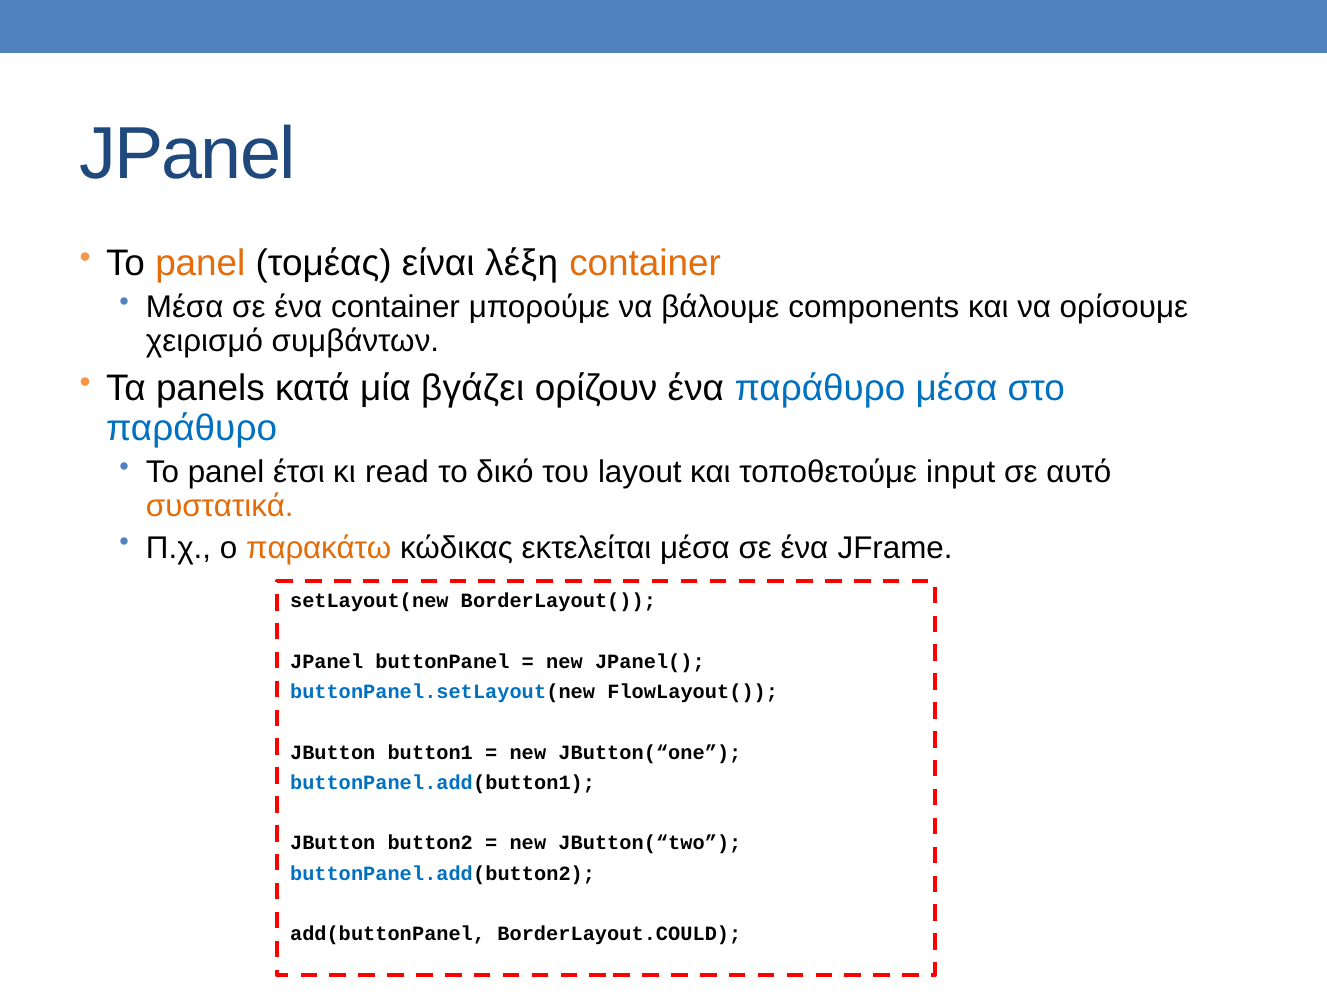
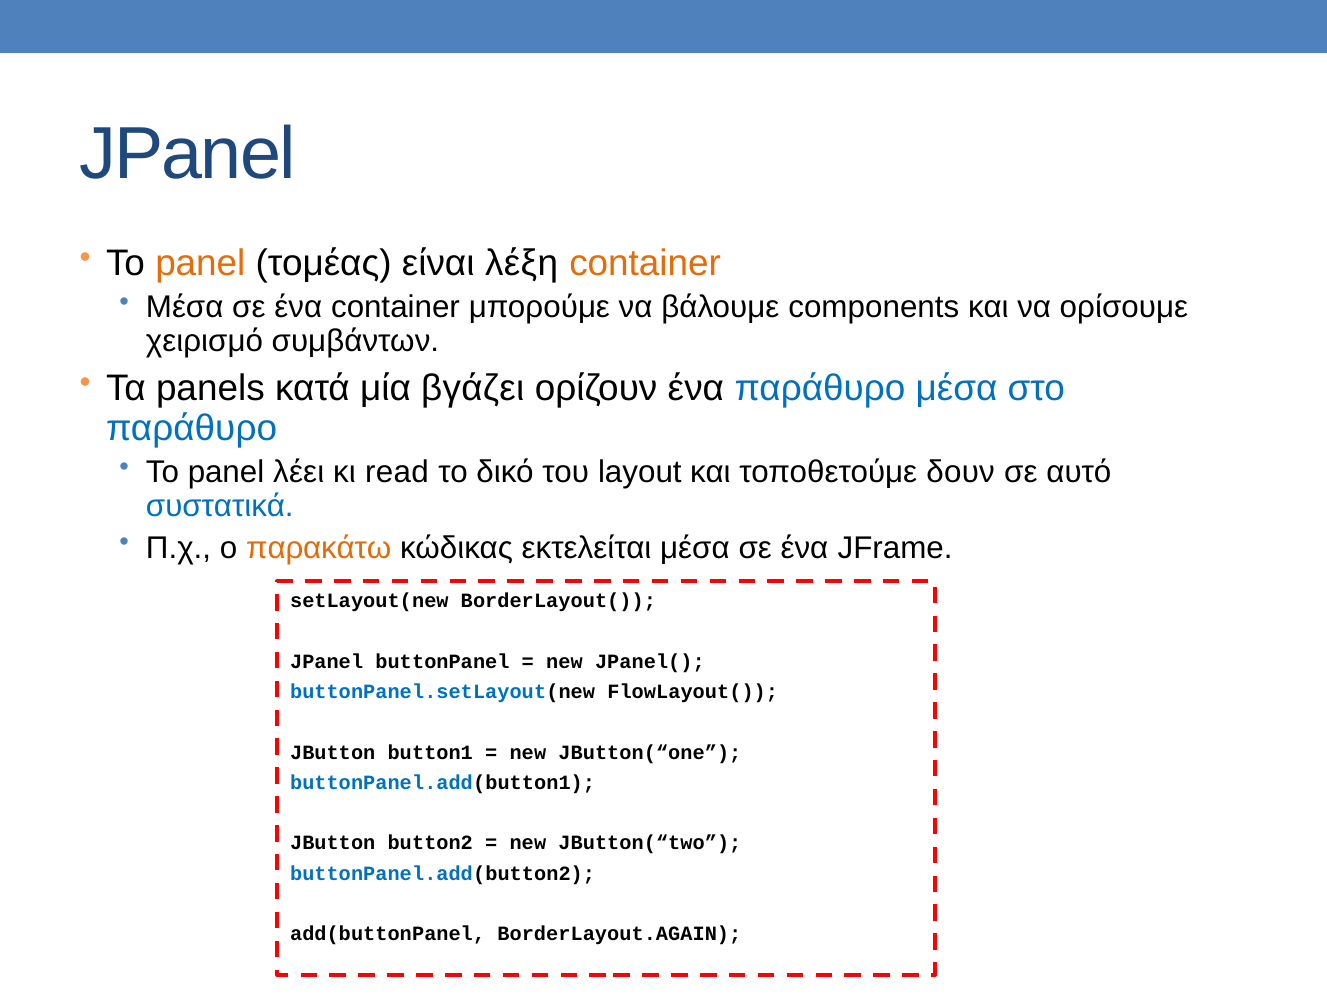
έτσι: έτσι -> λέει
input: input -> δουν
συστατικά colour: orange -> blue
BorderLayout.COULD: BorderLayout.COULD -> BorderLayout.AGAIN
